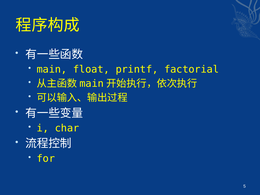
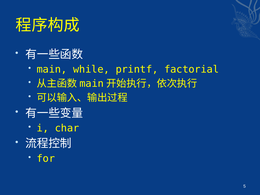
float: float -> while
